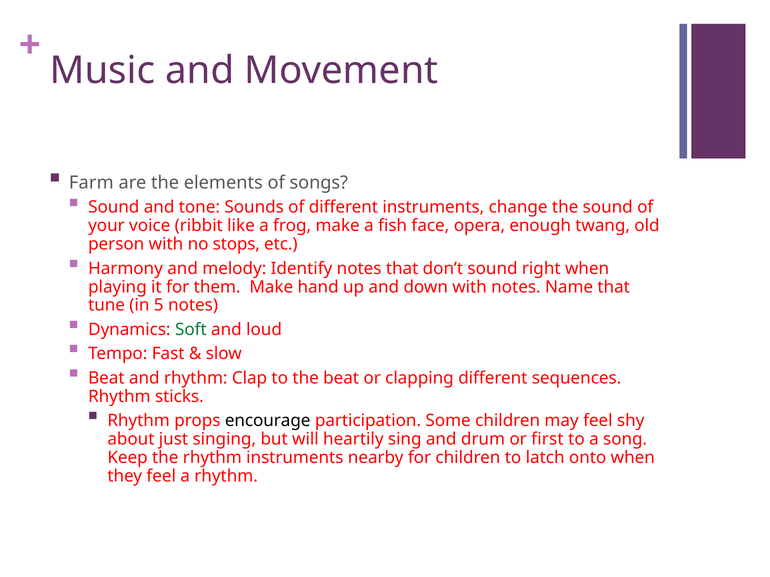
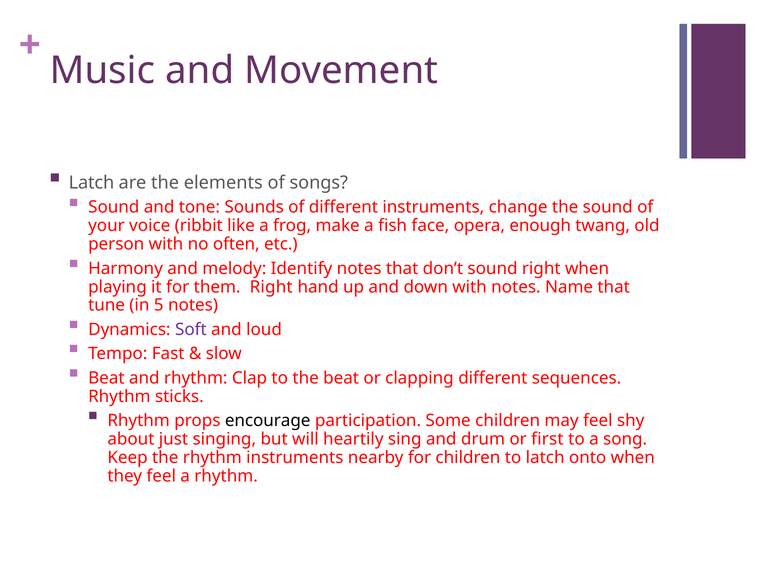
Farm at (91, 183): Farm -> Latch
stops: stops -> often
them Make: Make -> Right
Soft colour: green -> purple
